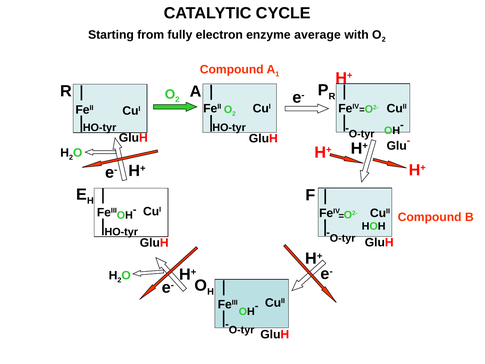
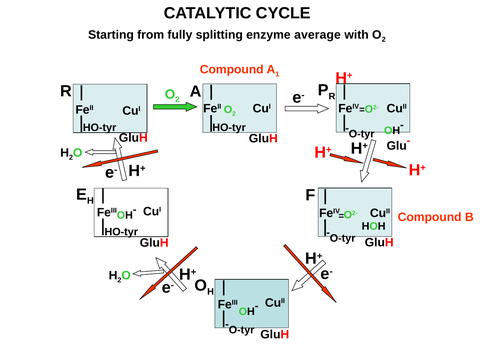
electron: electron -> splitting
